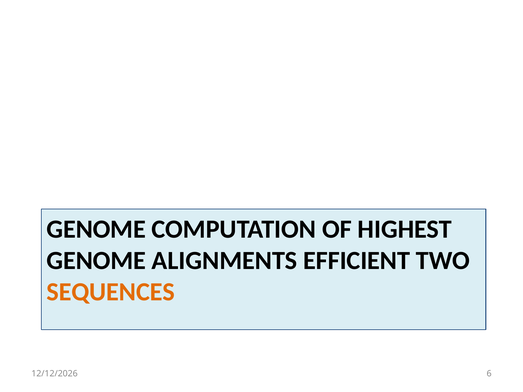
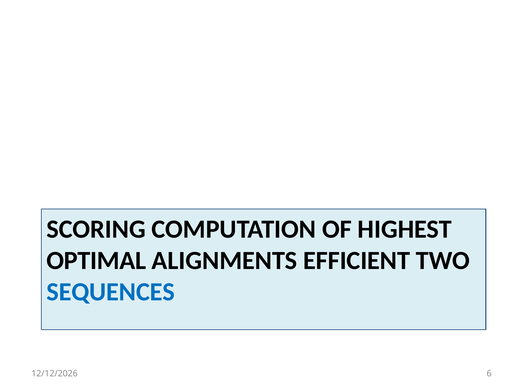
GENOME at (96, 229): GENOME -> SCORING
GENOME at (96, 261): GENOME -> OPTIMAL
SEQUENCES colour: orange -> blue
